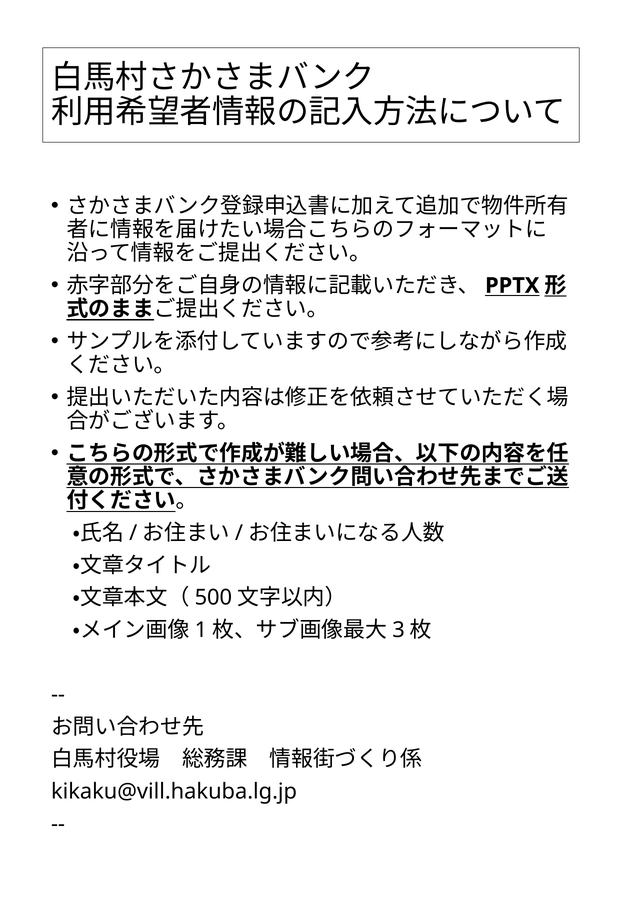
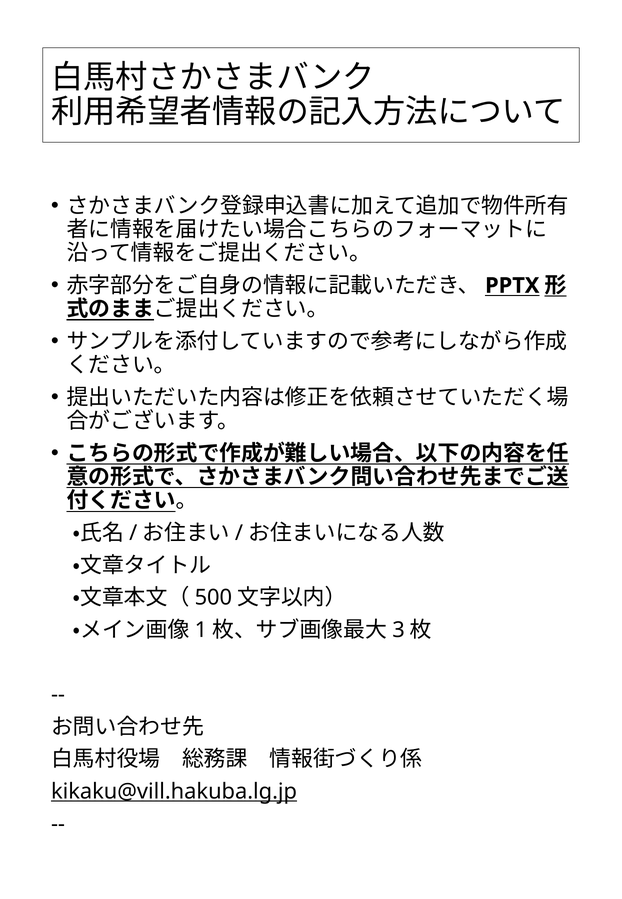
kikaku@vill.hakuba.lg.jp underline: none -> present
